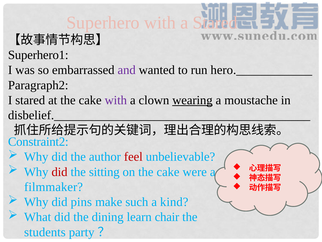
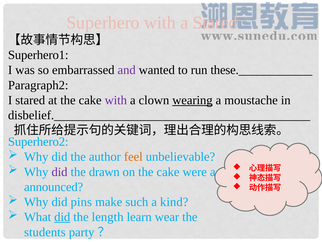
hero.____________: hero.____________ -> these.____________
Constraint2: Constraint2 -> Superhero2
feel colour: red -> orange
did at (60, 172) colour: red -> purple
sitting: sitting -> drawn
filmmaker: filmmaker -> announced
did at (62, 217) underline: none -> present
dining: dining -> length
chair: chair -> wear
